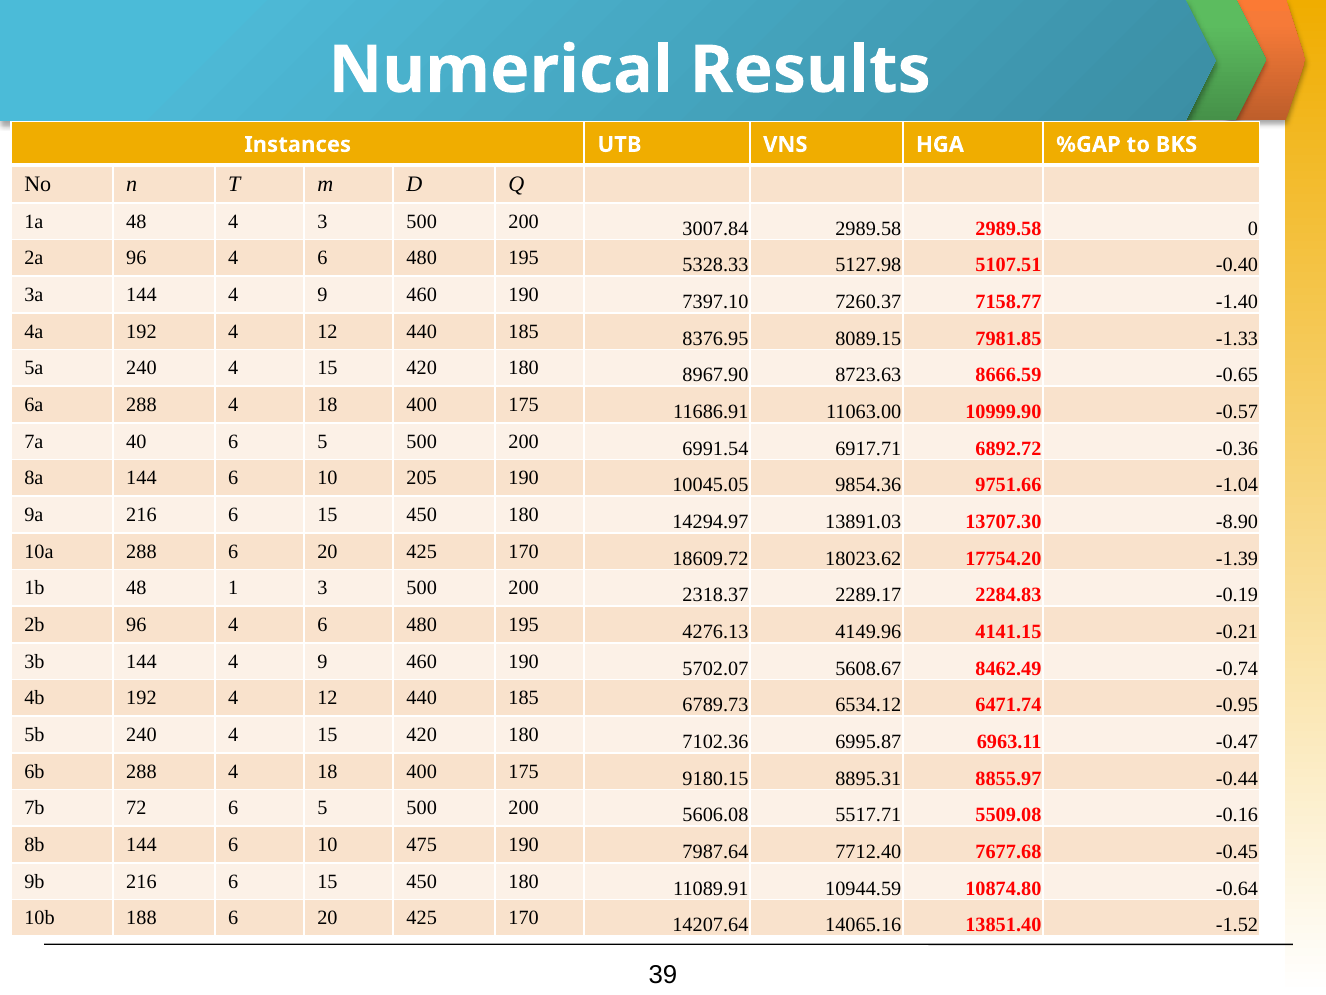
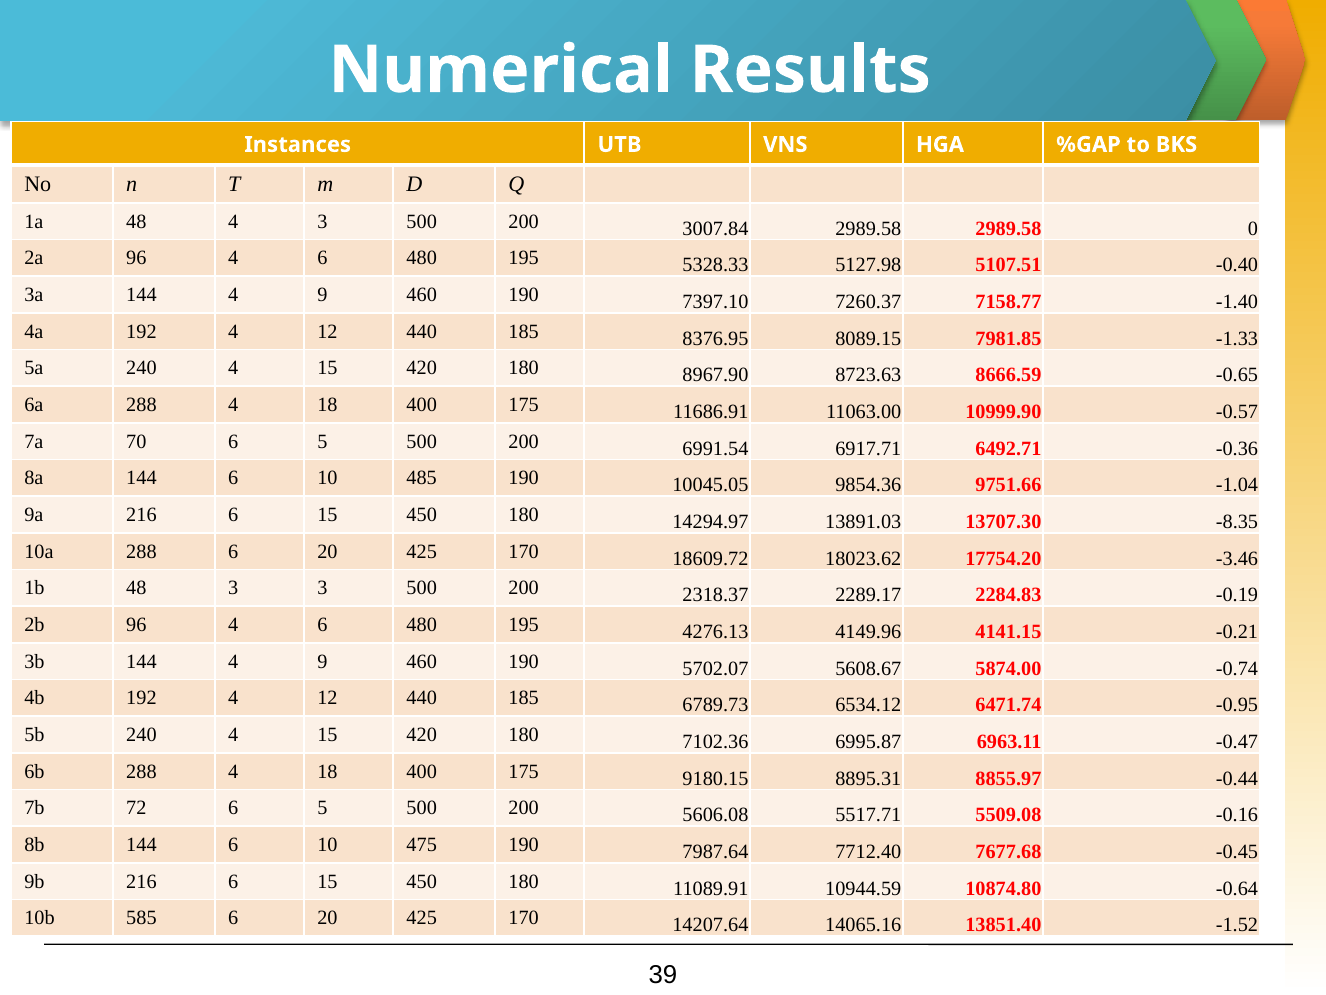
40: 40 -> 70
6892.72: 6892.72 -> 6492.71
205: 205 -> 485
-8.90: -8.90 -> -8.35
-1.39: -1.39 -> -3.46
48 1: 1 -> 3
8462.49: 8462.49 -> 5874.00
188: 188 -> 585
